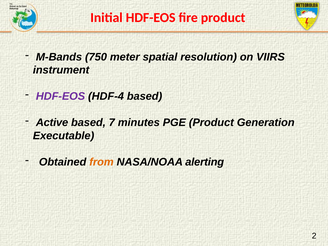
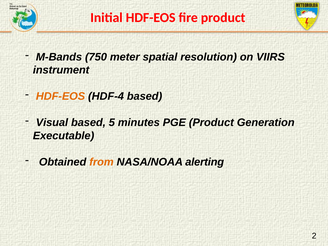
HDF-EOS at (60, 96) colour: purple -> orange
Active: Active -> Visual
7: 7 -> 5
